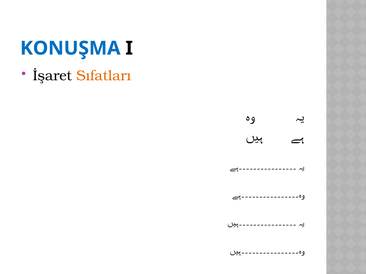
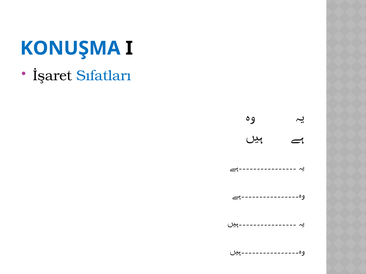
Sıfatları colour: orange -> blue
